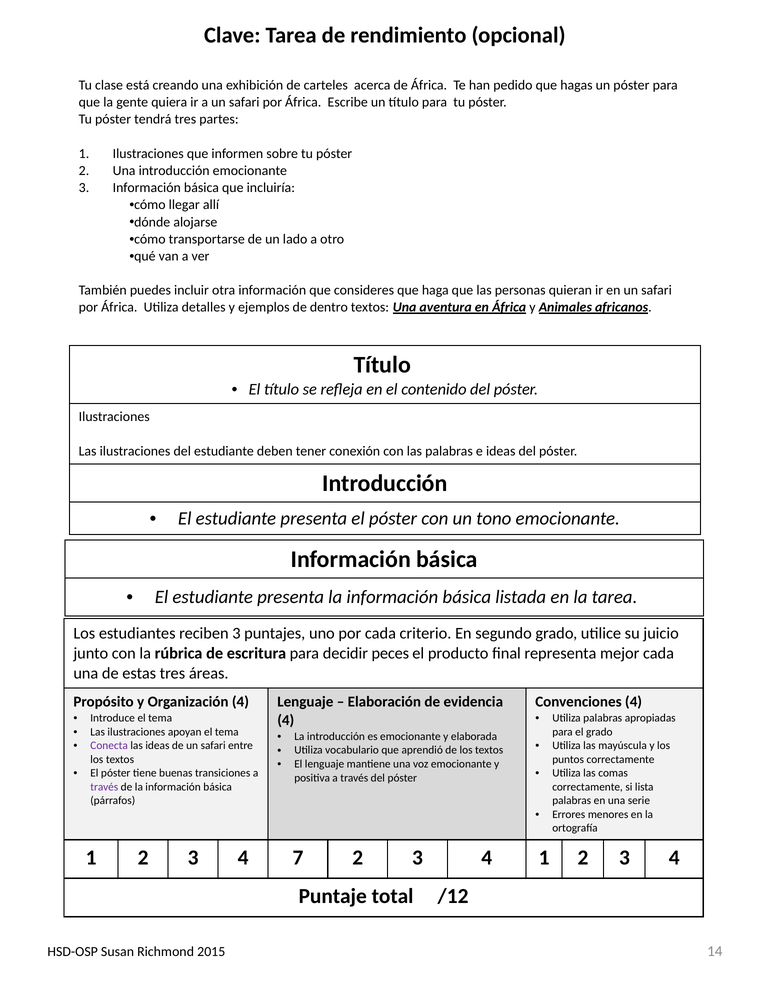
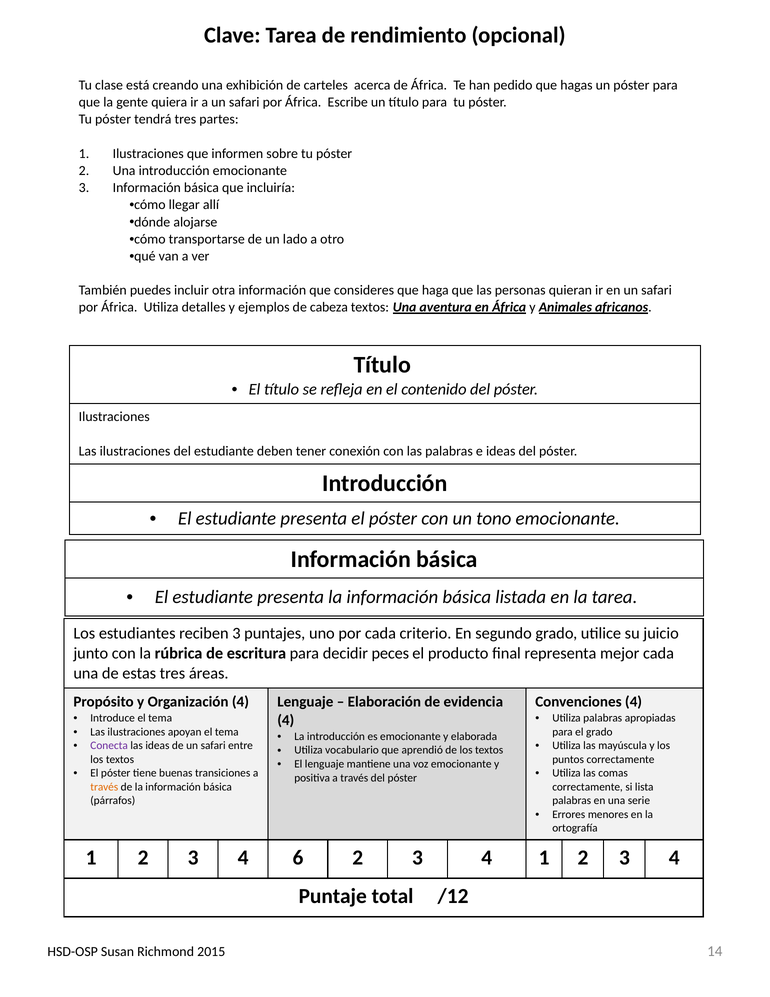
dentro: dentro -> cabeza
través at (104, 786) colour: purple -> orange
7: 7 -> 6
